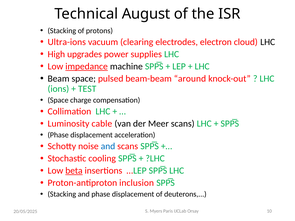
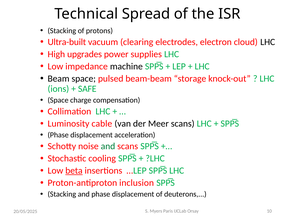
August: August -> Spread
Ultra-ions: Ultra-ions -> Ultra-built
impedance underline: present -> none
around: around -> storage
TEST: TEST -> SAFE
and at (108, 146) colour: blue -> green
